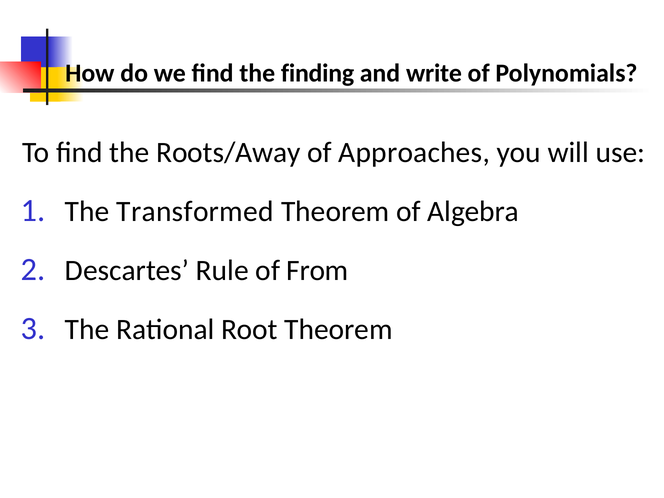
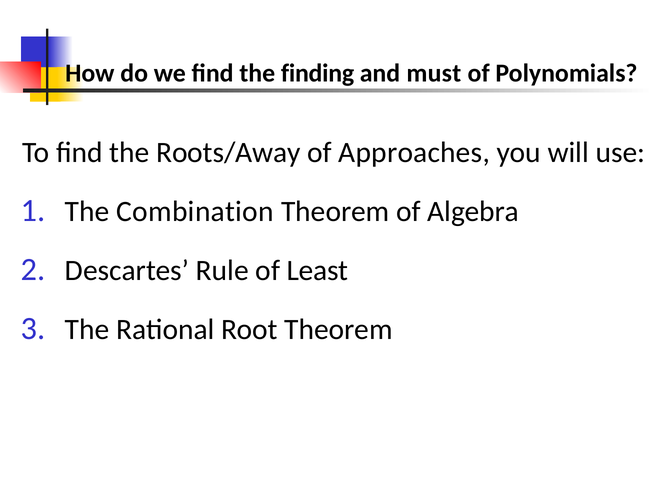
write: write -> must
Transformed: Transformed -> Combination
From: From -> Least
